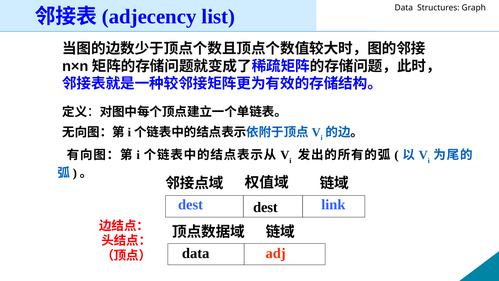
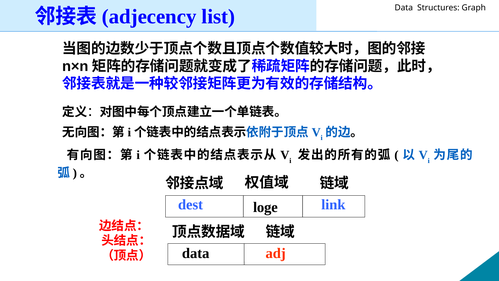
dest at (265, 207): dest -> loge
